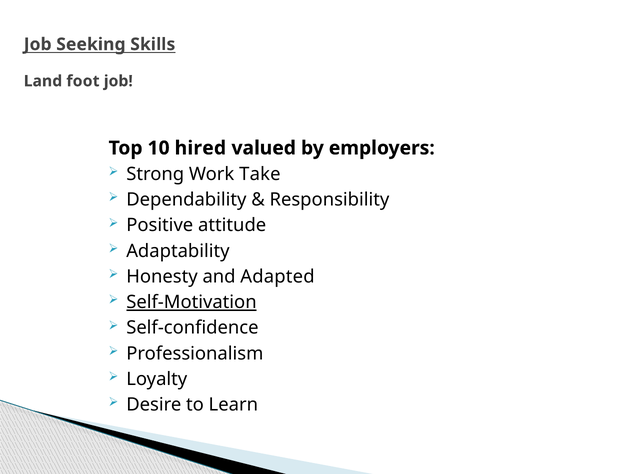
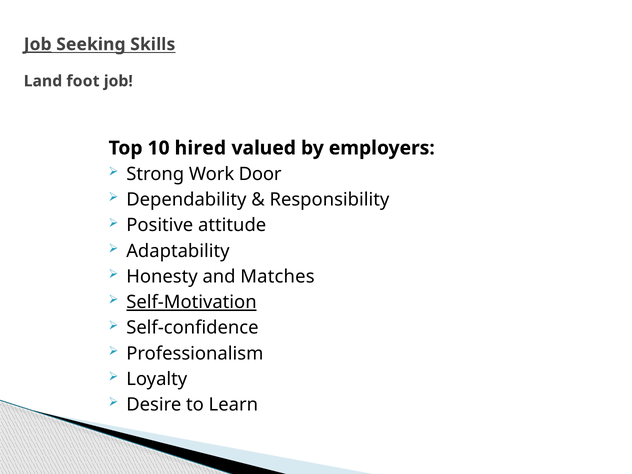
Job at (38, 44) underline: none -> present
Take: Take -> Door
Adapted: Adapted -> Matches
